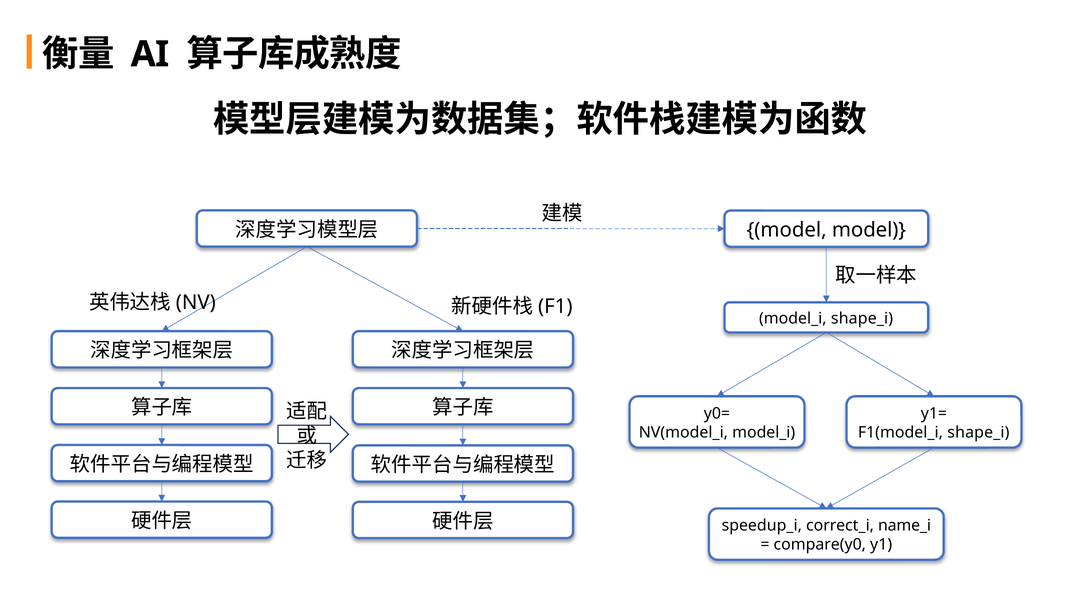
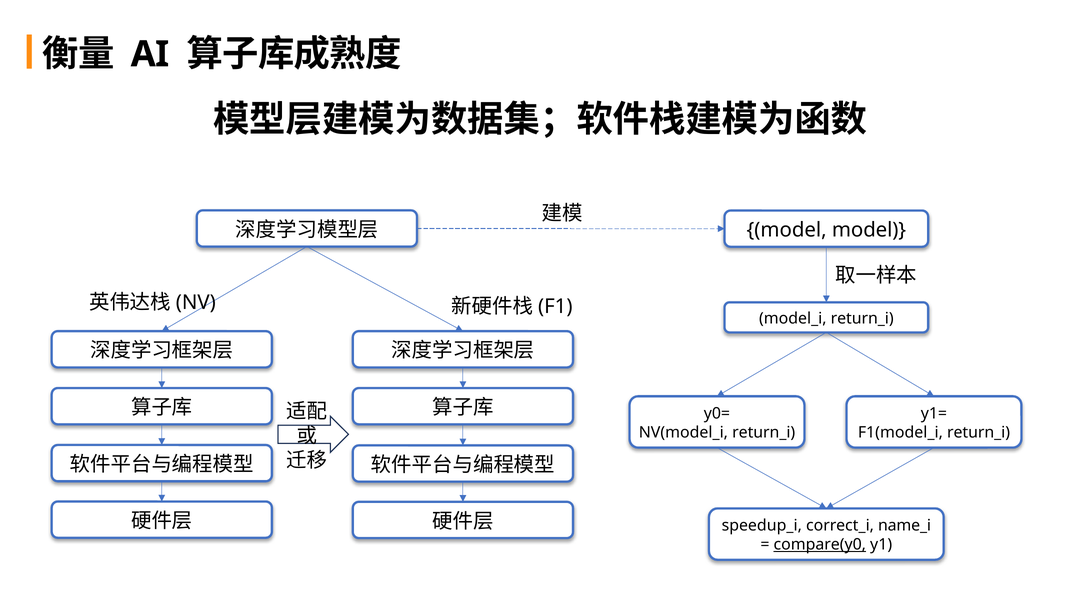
model_i shape_i: shape_i -> return_i
NV(model_i model_i: model_i -> return_i
F1(model_i shape_i: shape_i -> return_i
compare(y0 underline: none -> present
